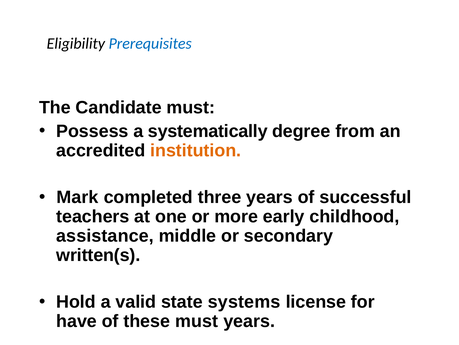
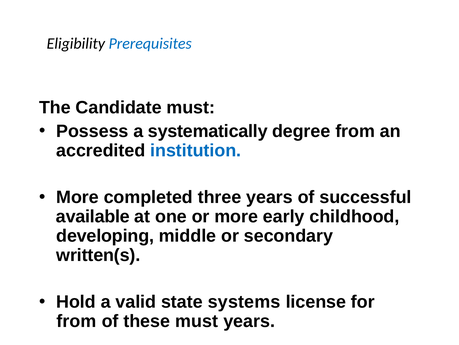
institution colour: orange -> blue
Mark at (77, 197): Mark -> More
teachers: teachers -> available
assistance: assistance -> developing
have at (77, 321): have -> from
